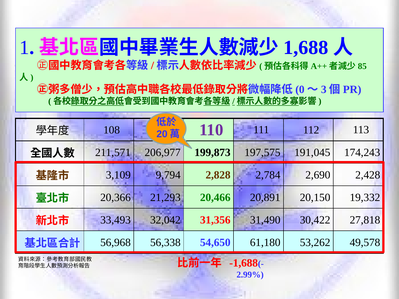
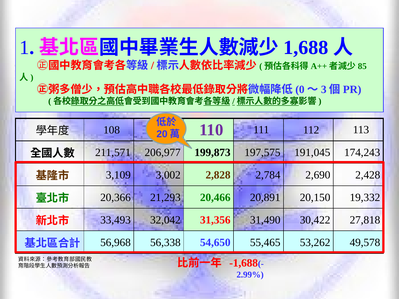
9,794: 9,794 -> 3,002
61,180: 61,180 -> 55,465
